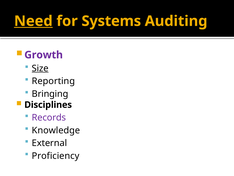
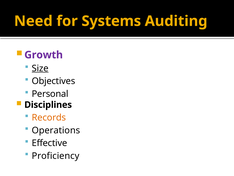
Need underline: present -> none
Reporting: Reporting -> Objectives
Bringing: Bringing -> Personal
Records colour: purple -> orange
Knowledge: Knowledge -> Operations
External: External -> Effective
